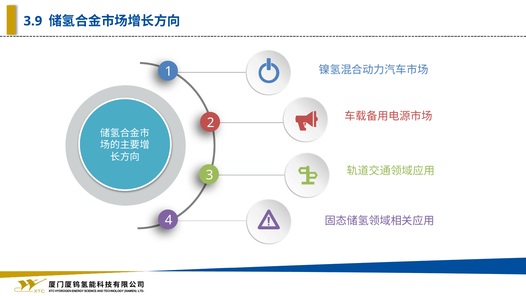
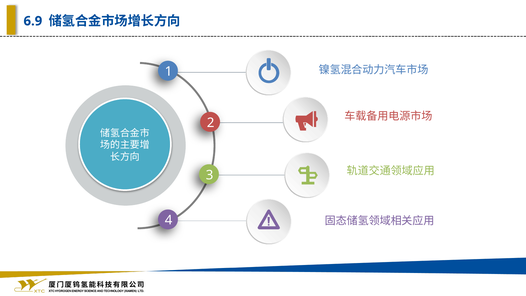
3.9: 3.9 -> 6.9
